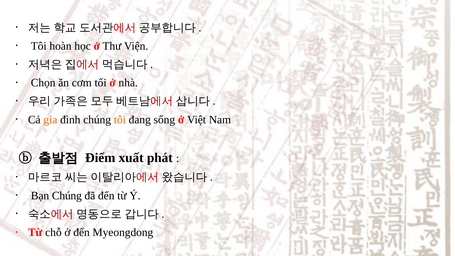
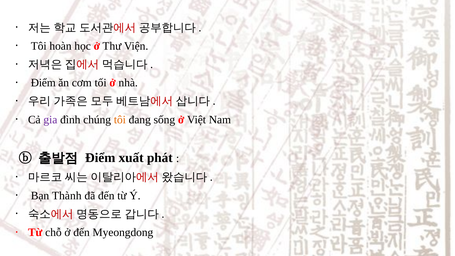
Chọn at (43, 83): Chọn -> Điểm
gia colour: orange -> purple
Bạn Chúng: Chúng -> Thành
